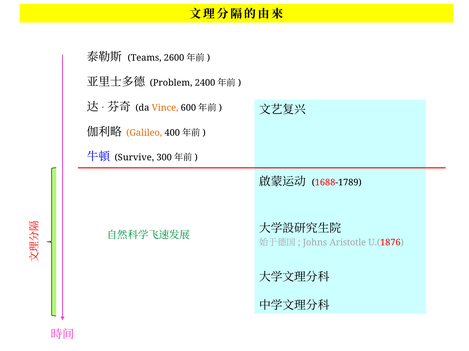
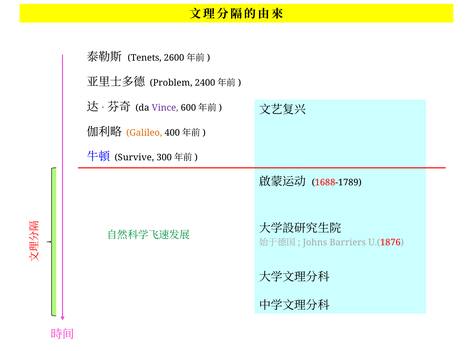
Teams: Teams -> Tenets
Vince colour: orange -> purple
Aristotle: Aristotle -> Barriers
